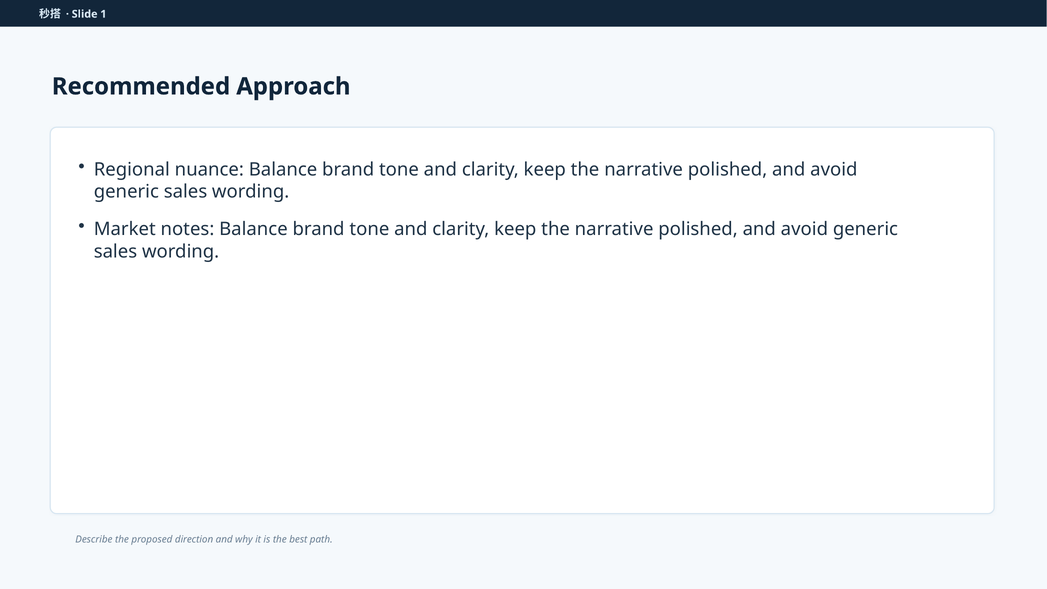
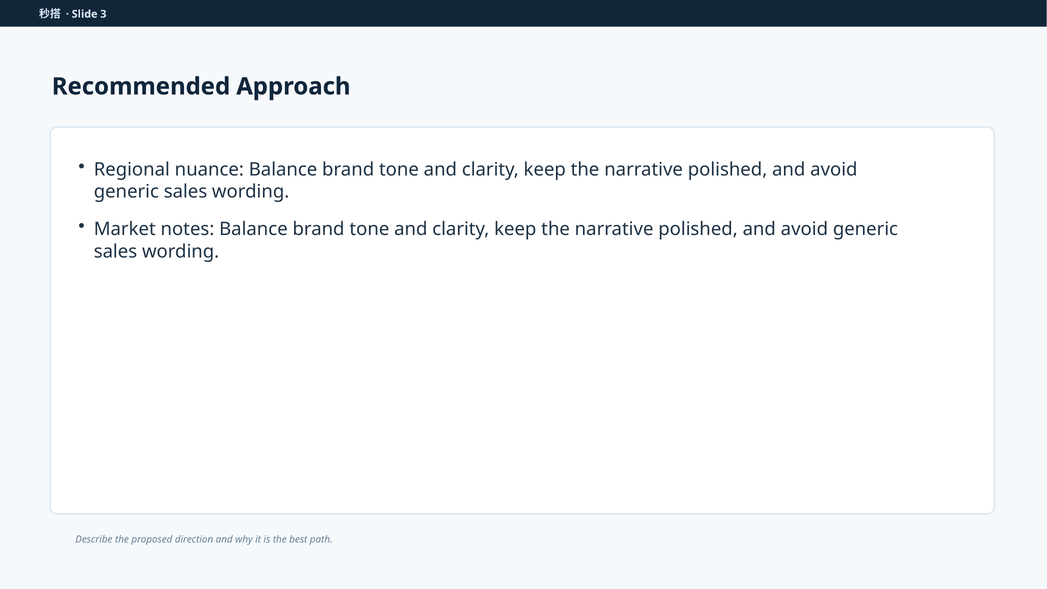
1: 1 -> 3
